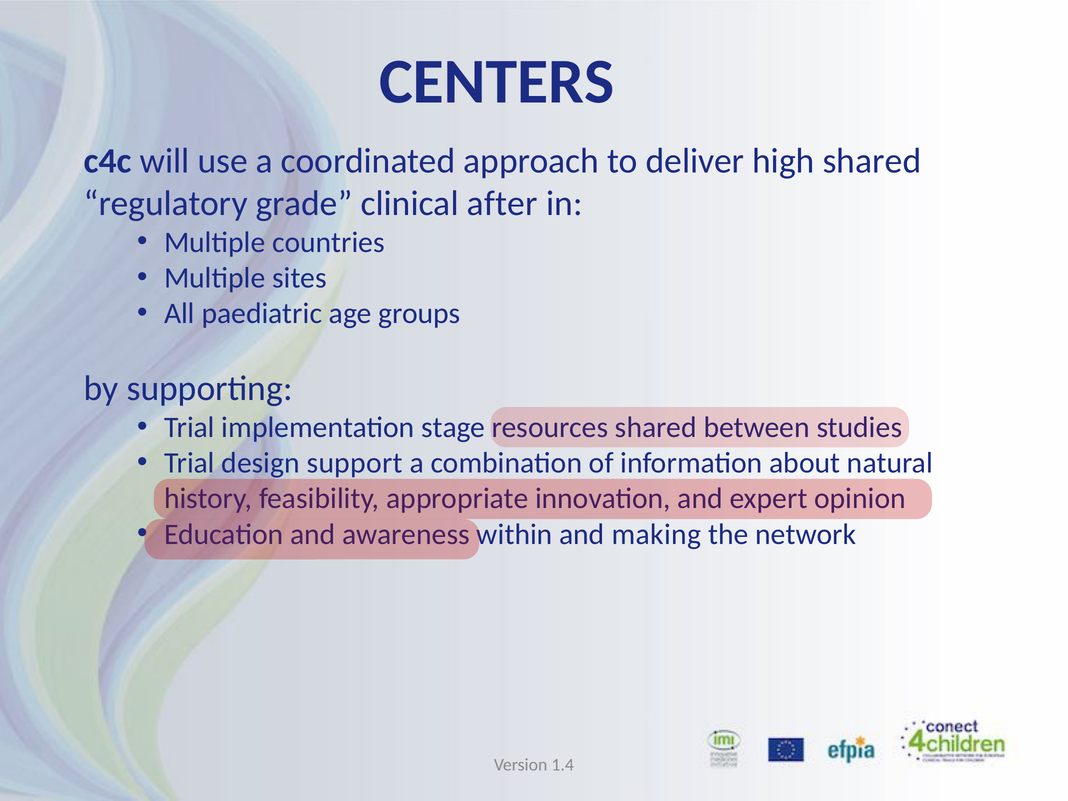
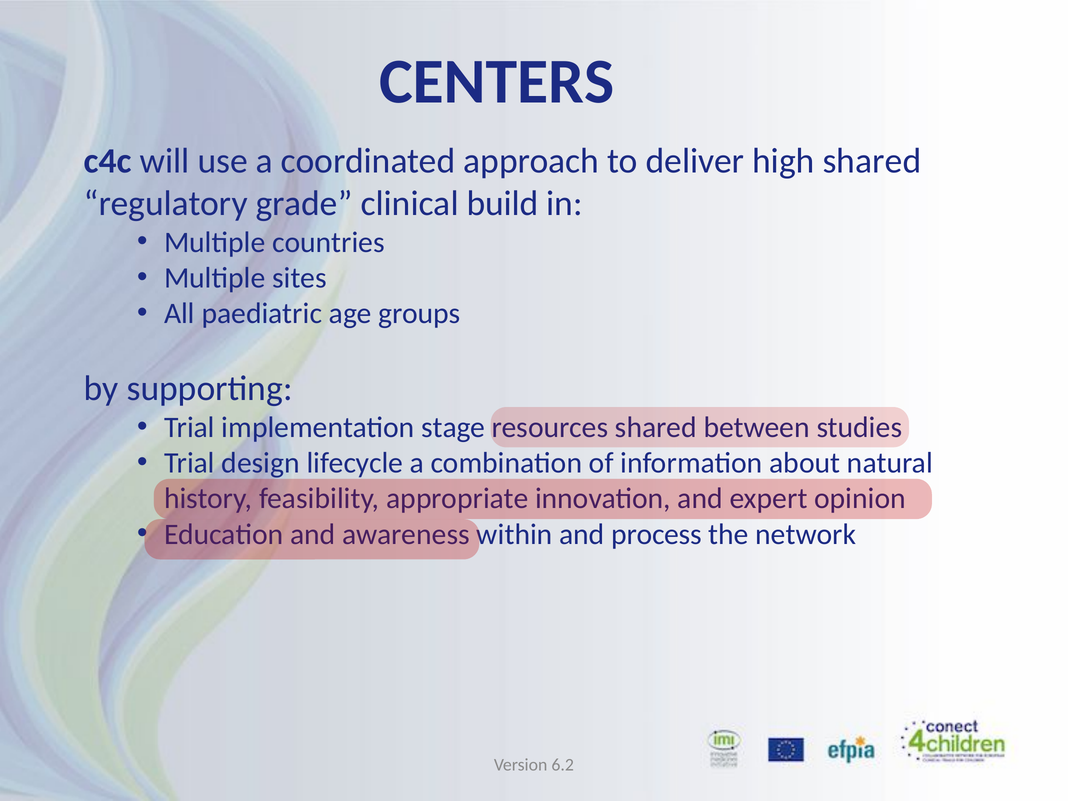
after: after -> build
support: support -> lifecycle
making: making -> process
1.4: 1.4 -> 6.2
